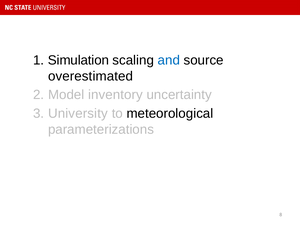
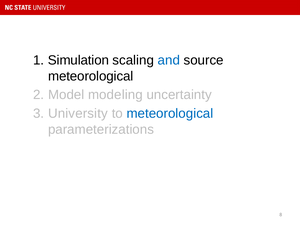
overestimated at (91, 76): overestimated -> meteorological
inventory: inventory -> modeling
meteorological at (170, 113) colour: black -> blue
